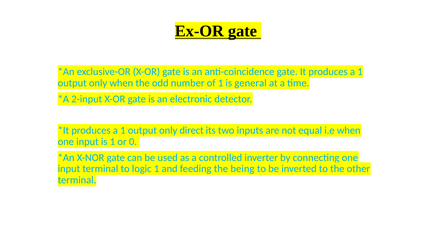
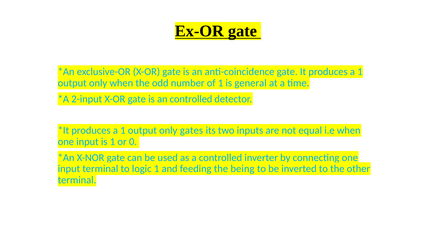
an electronic: electronic -> controlled
direct: direct -> gates
